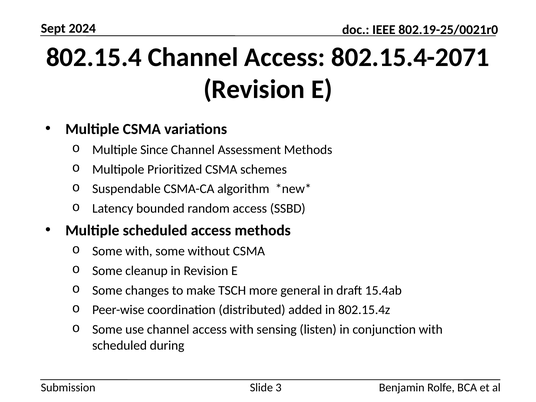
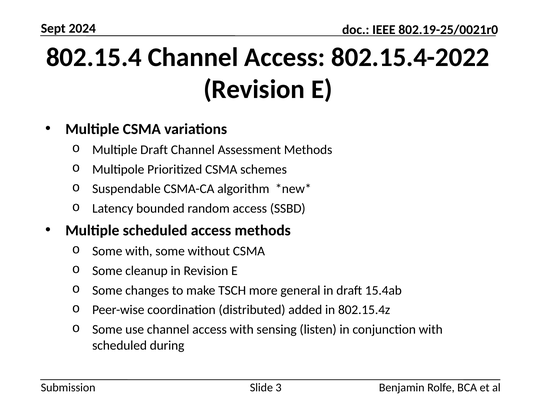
802.15.4-2071: 802.15.4-2071 -> 802.15.4-2022
Multiple Since: Since -> Draft
